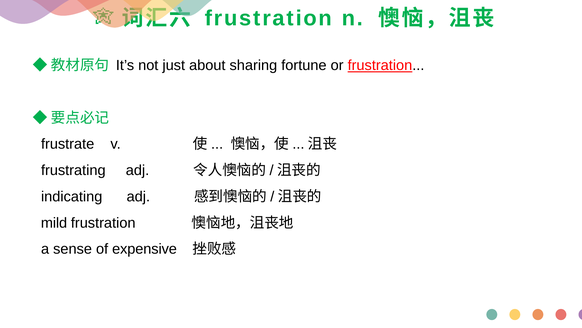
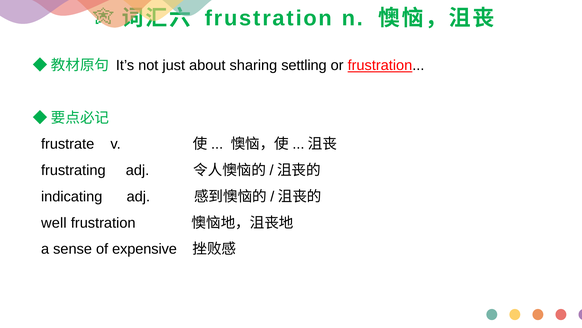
fortune: fortune -> settling
mild: mild -> well
